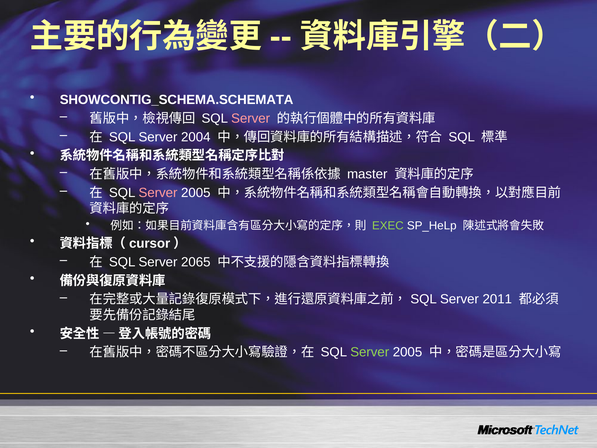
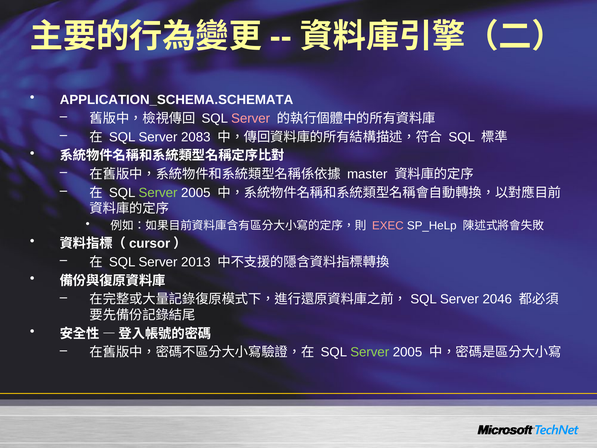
SHOWCONTIG_SCHEMA.SCHEMATA: SHOWCONTIG_SCHEMA.SCHEMATA -> APPLICATION_SCHEMA.SCHEMATA
2004: 2004 -> 2083
Server at (158, 193) colour: pink -> light green
EXEC colour: light green -> pink
2065: 2065 -> 2013
2011: 2011 -> 2046
